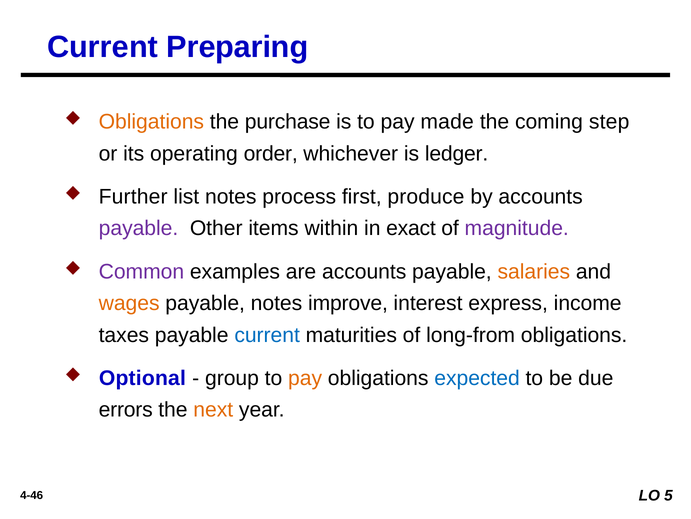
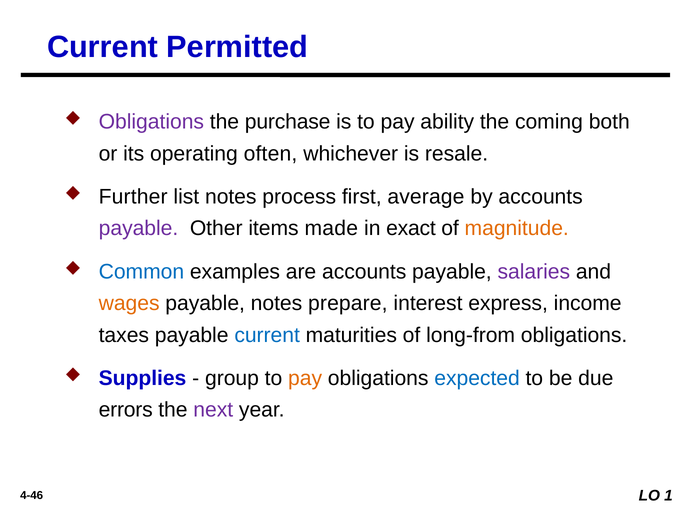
Preparing: Preparing -> Permitted
Obligations at (151, 122) colour: orange -> purple
made: made -> ability
step: step -> both
order: order -> often
ledger: ledger -> resale
produce: produce -> average
within: within -> made
magnitude colour: purple -> orange
Common colour: purple -> blue
salaries colour: orange -> purple
improve: improve -> prepare
Optional: Optional -> Supplies
next colour: orange -> purple
5: 5 -> 1
